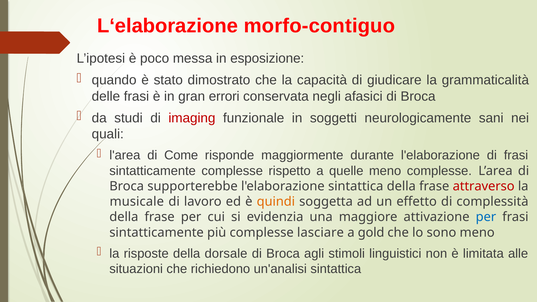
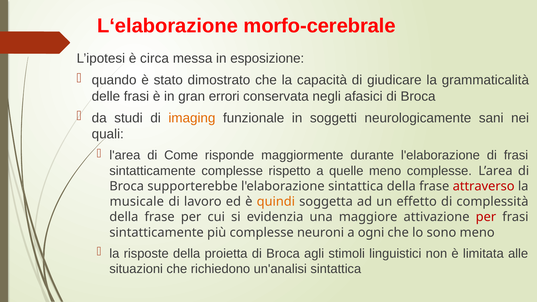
morfo-contiguo: morfo-contiguo -> morfo-cerebrale
poco: poco -> circa
imaging colour: red -> orange
per at (486, 217) colour: blue -> red
lasciare: lasciare -> neuroni
gold: gold -> ogni
dorsale: dorsale -> proietta
